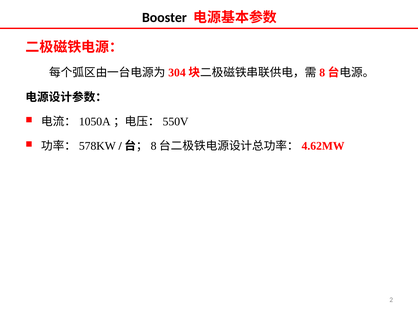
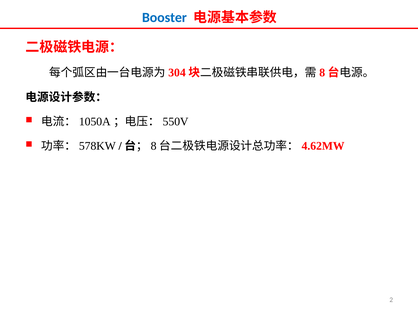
Booster colour: black -> blue
